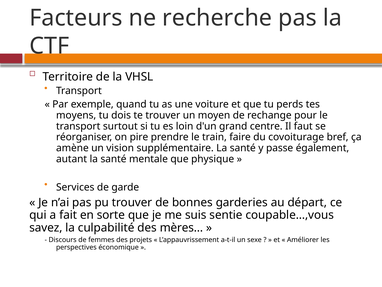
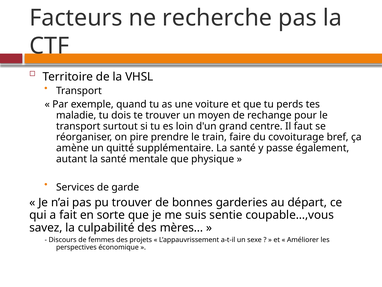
moyens: moyens -> maladie
vision: vision -> quitté
